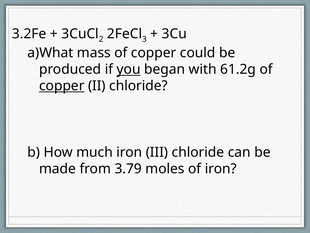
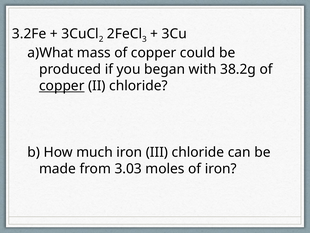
you underline: present -> none
61.2g: 61.2g -> 38.2g
3.79: 3.79 -> 3.03
